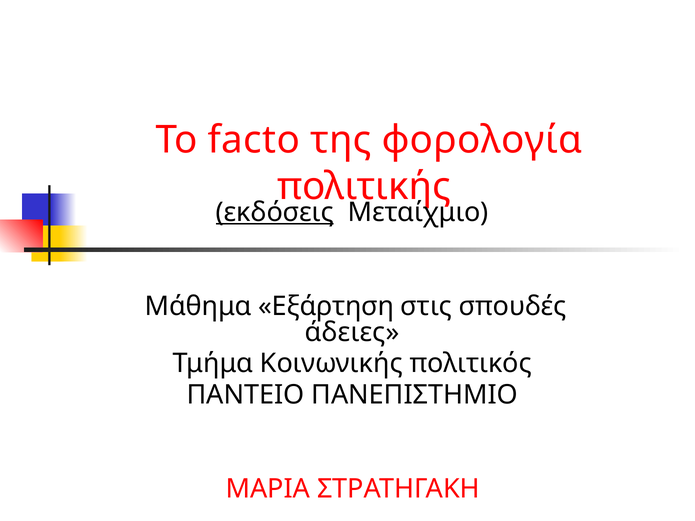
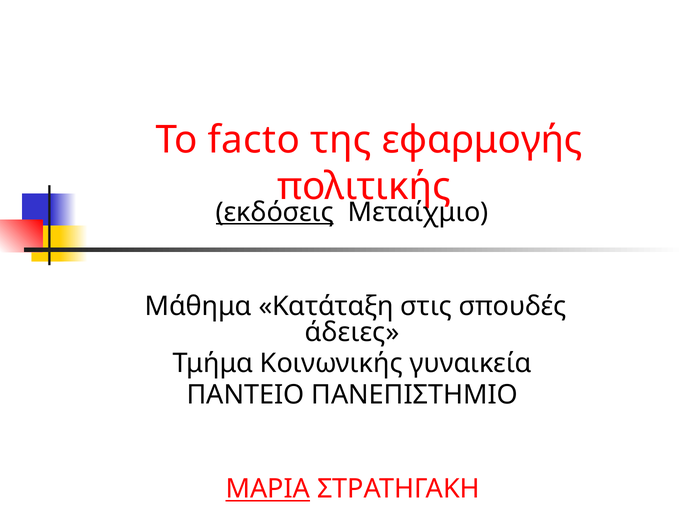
φορολογία: φορολογία -> εφαρμογής
Εξάρτηση: Εξάρτηση -> Κατάταξη
πολιτικός: πολιτικός -> γυναικεία
ΜΑΡΙΑ underline: none -> present
